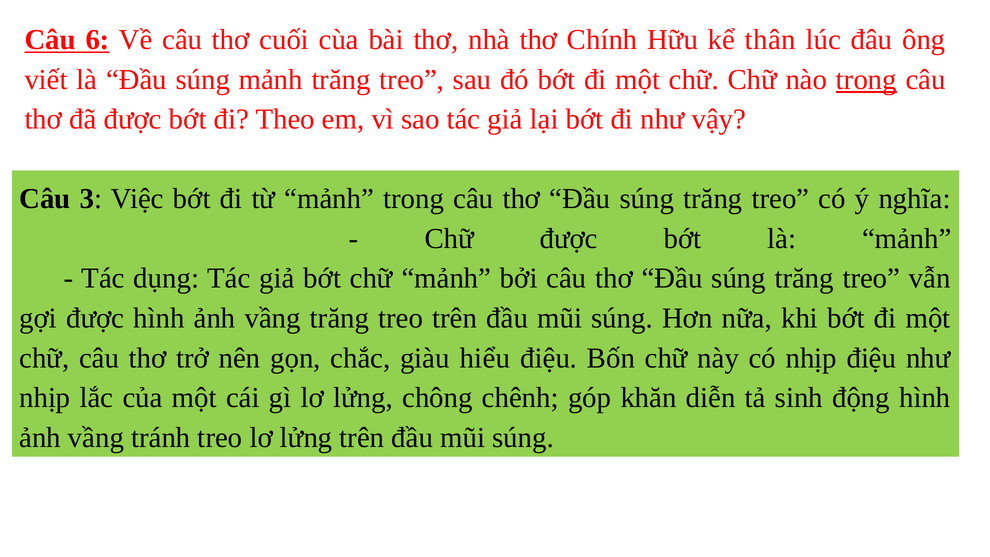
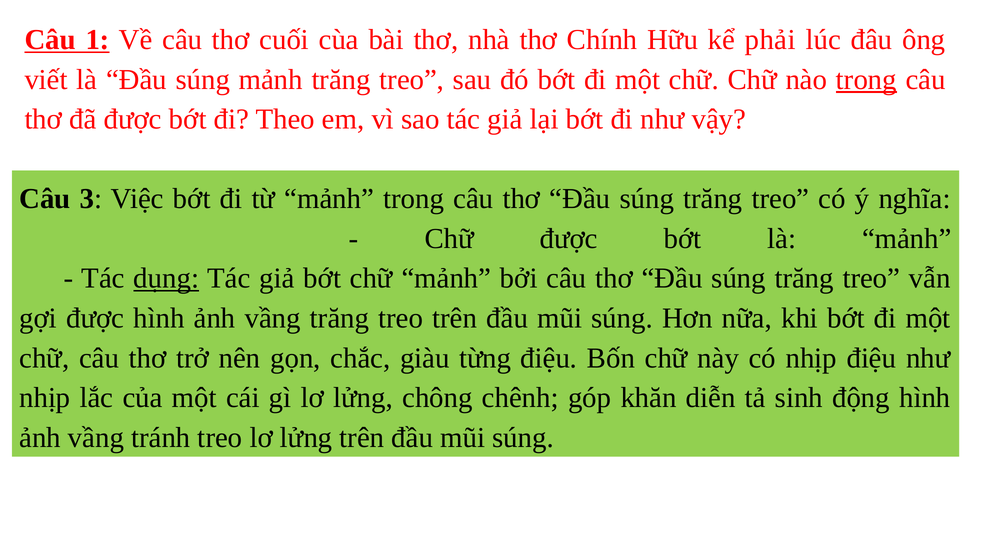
6: 6 -> 1
thân: thân -> phải
dụng underline: none -> present
hiểu: hiểu -> từng
